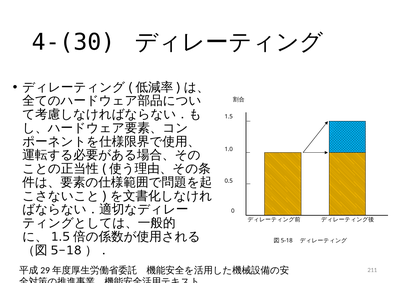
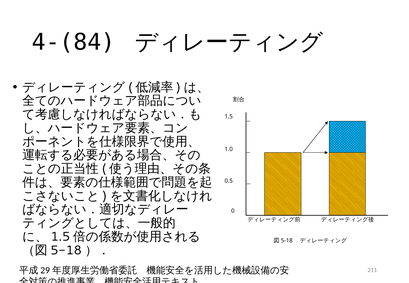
4-(30: 4-(30 -> 4-(84
